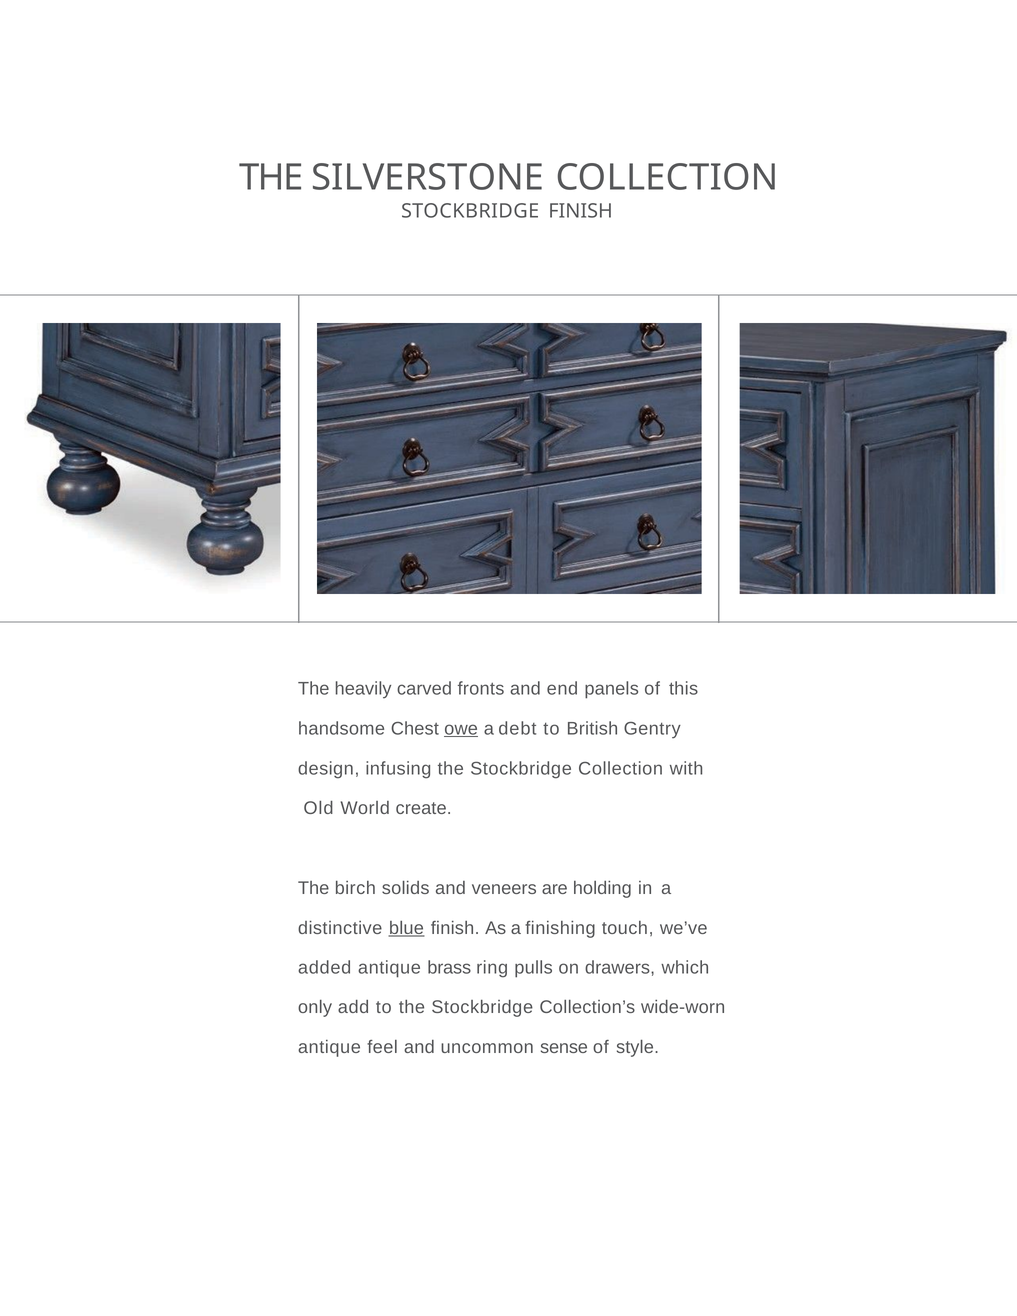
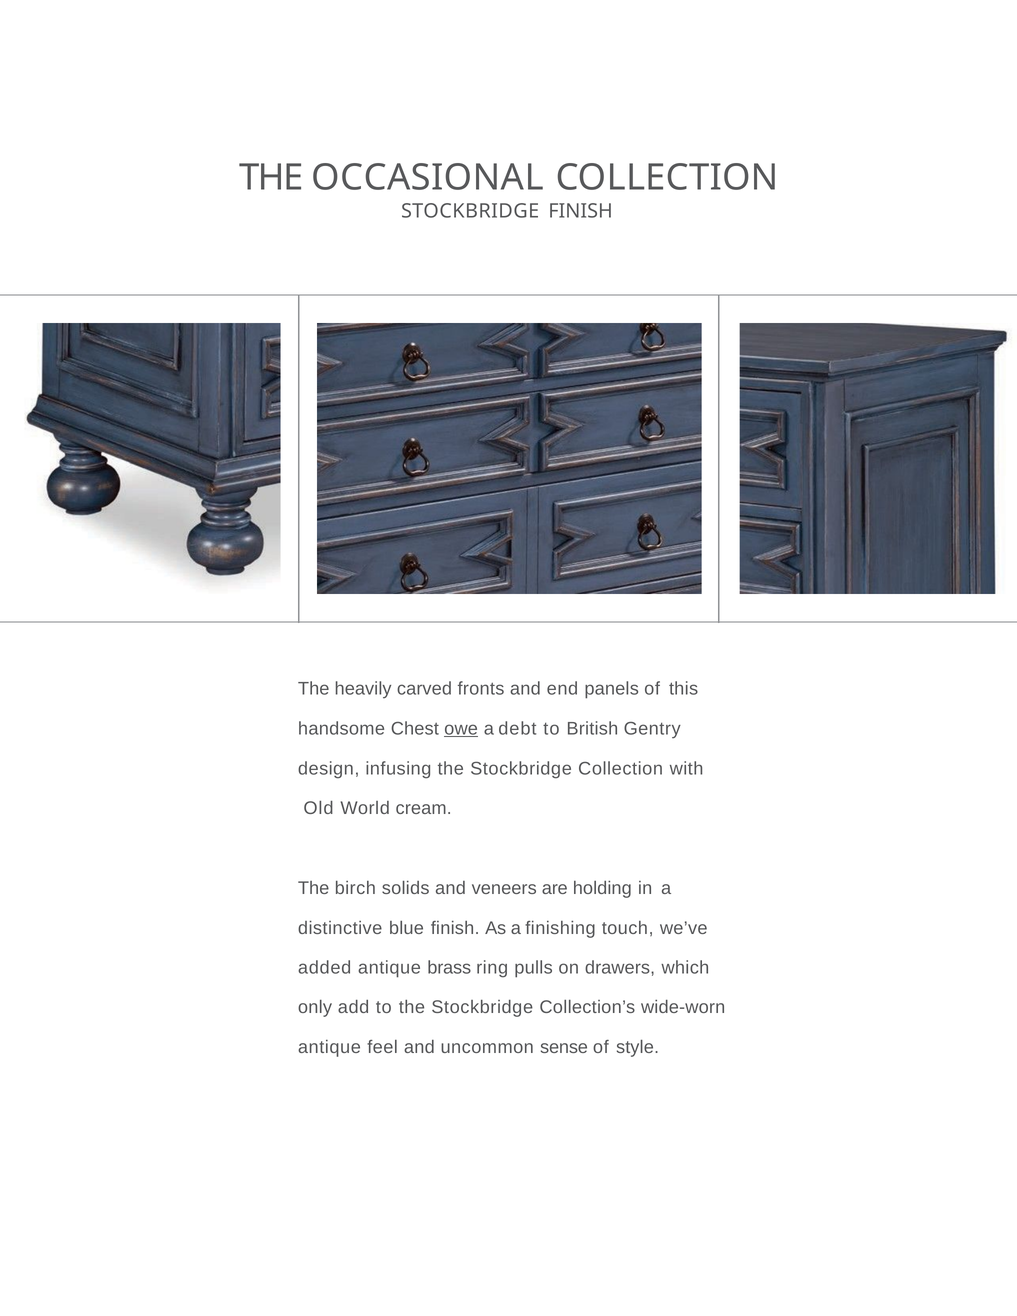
SILVERSTONE: SILVERSTONE -> OCCASIONAL
create: create -> cream
blue underline: present -> none
